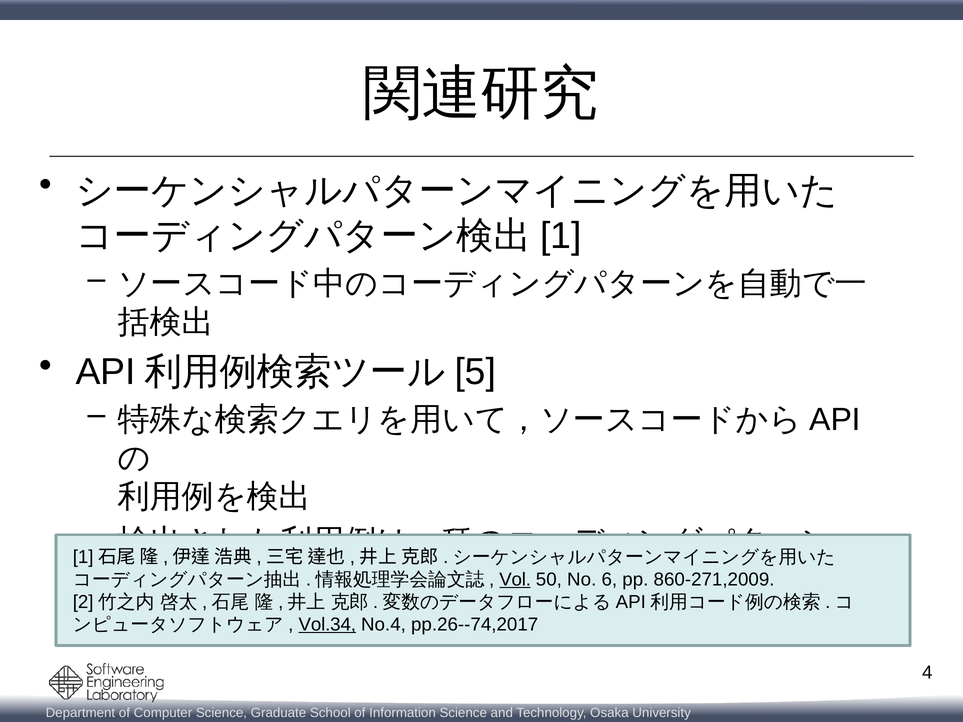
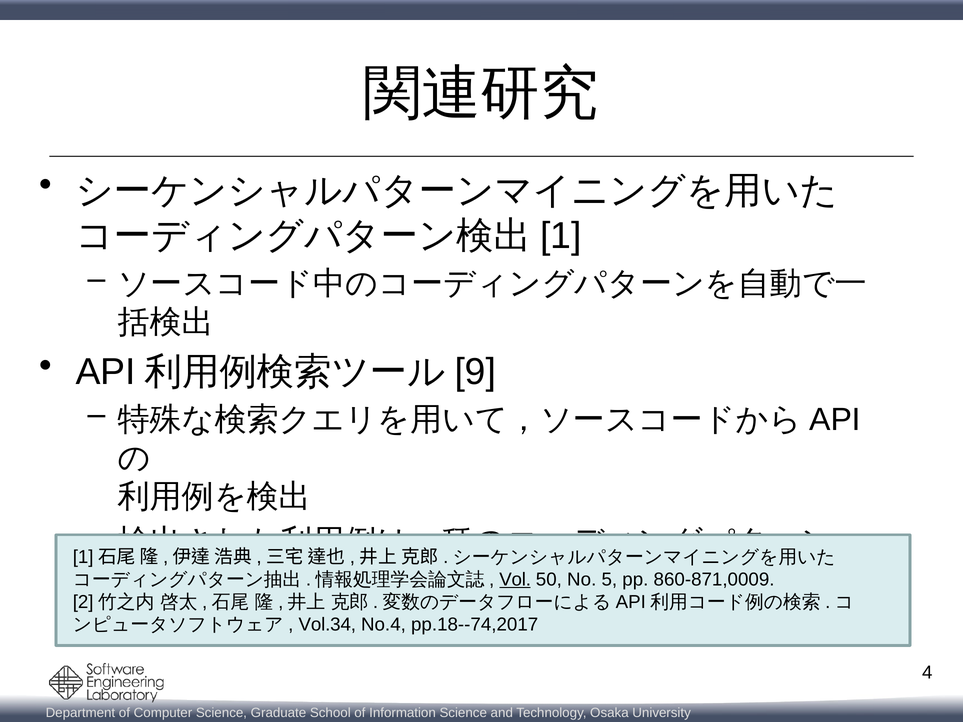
5: 5 -> 9
6: 6 -> 5
860-271,2009: 860-271,2009 -> 860-871,0009
Vol.34 underline: present -> none
pp.26--74,2017: pp.26--74,2017 -> pp.18--74,2017
